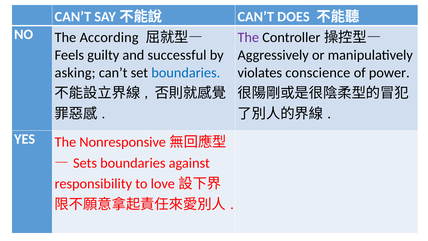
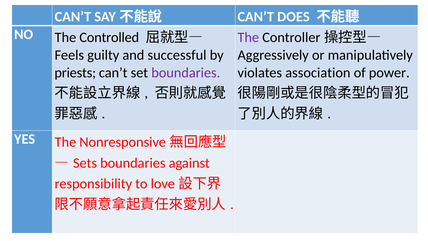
According: According -> Controlled
asking: asking -> priests
boundaries at (186, 73) colour: blue -> purple
conscience: conscience -> association
